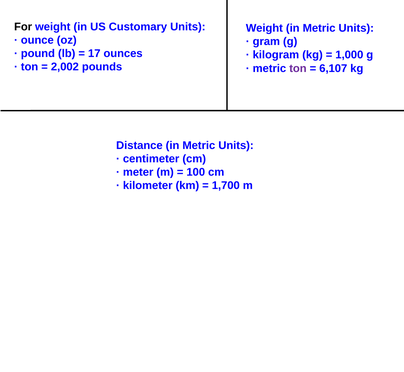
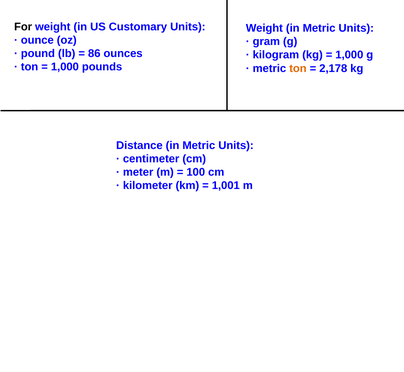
17: 17 -> 86
2,002 at (65, 67): 2,002 -> 1,000
ton at (298, 68) colour: purple -> orange
6,107: 6,107 -> 2,178
1,700: 1,700 -> 1,001
